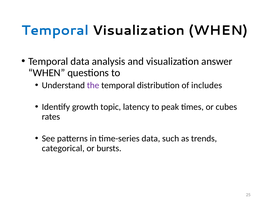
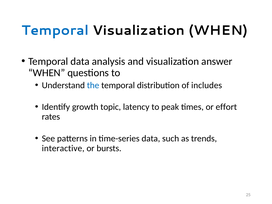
the colour: purple -> blue
cubes: cubes -> effort
categorical: categorical -> interactive
